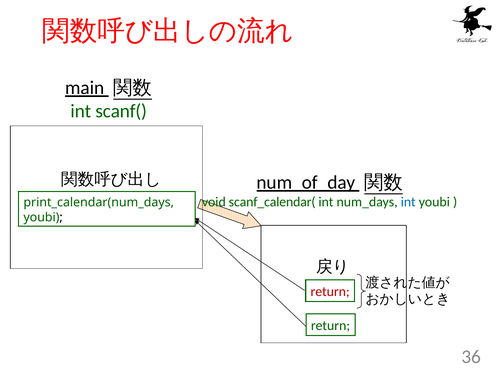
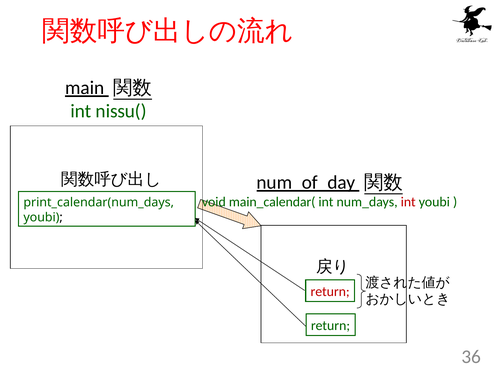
scanf(: scanf( -> nissu(
scanf_calendar(: scanf_calendar( -> main_calendar(
int at (408, 202) colour: blue -> red
